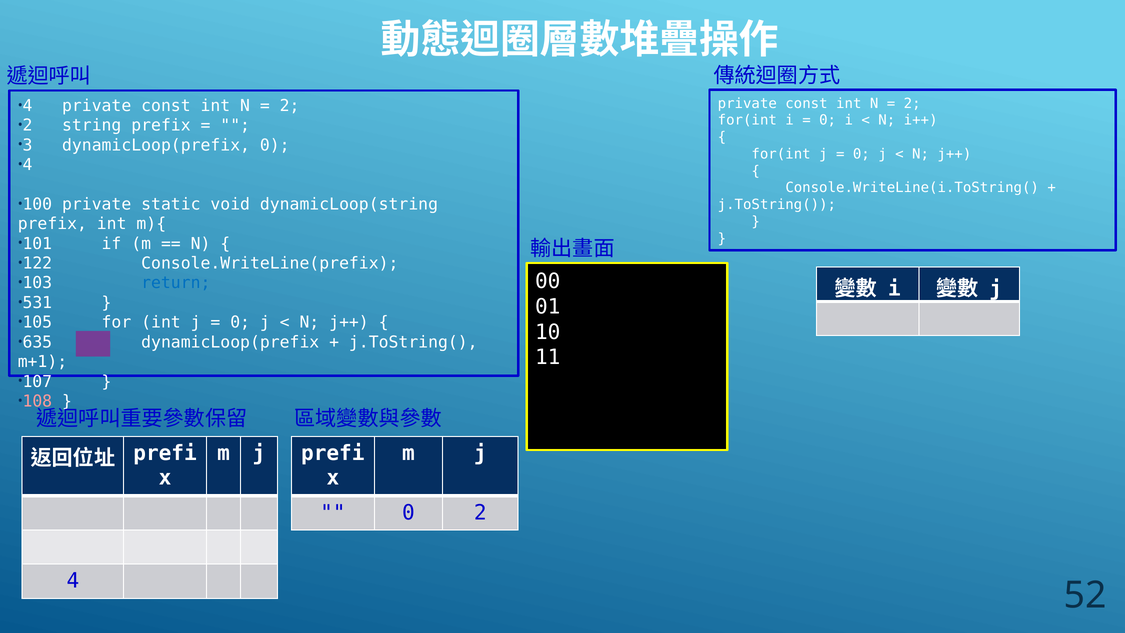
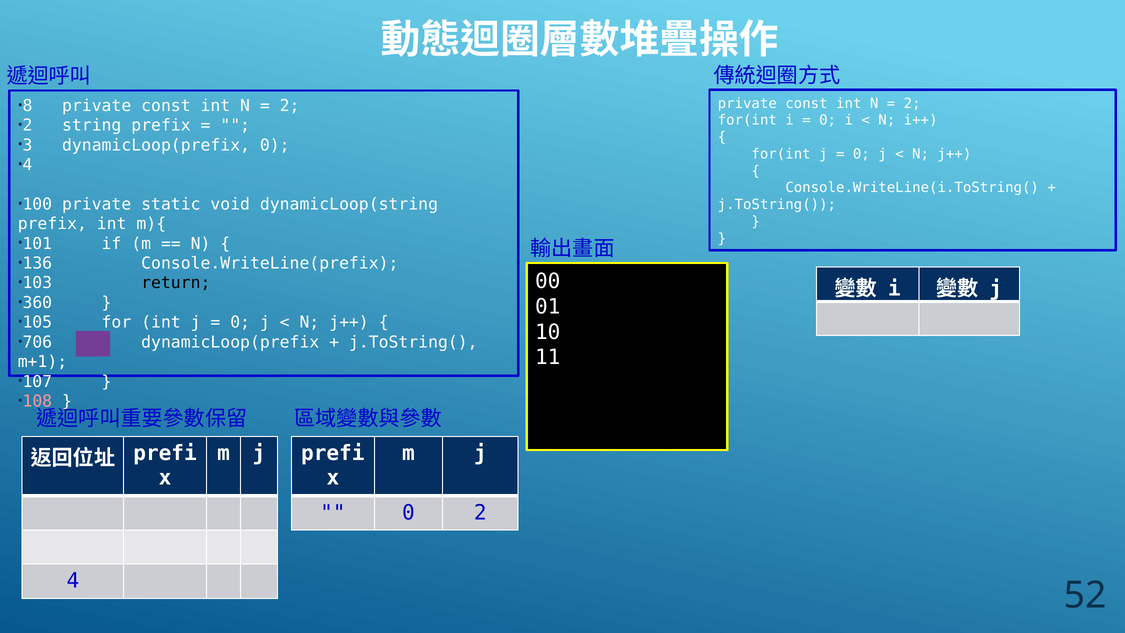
4 at (27, 106): 4 -> 8
122: 122 -> 136
return colour: blue -> black
531: 531 -> 360
635: 635 -> 706
